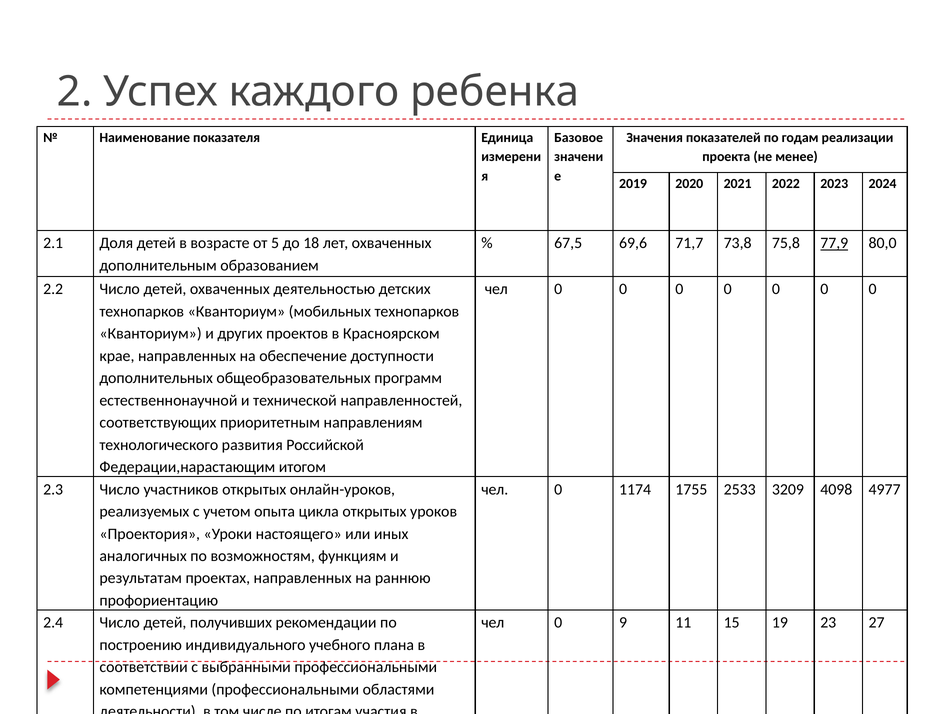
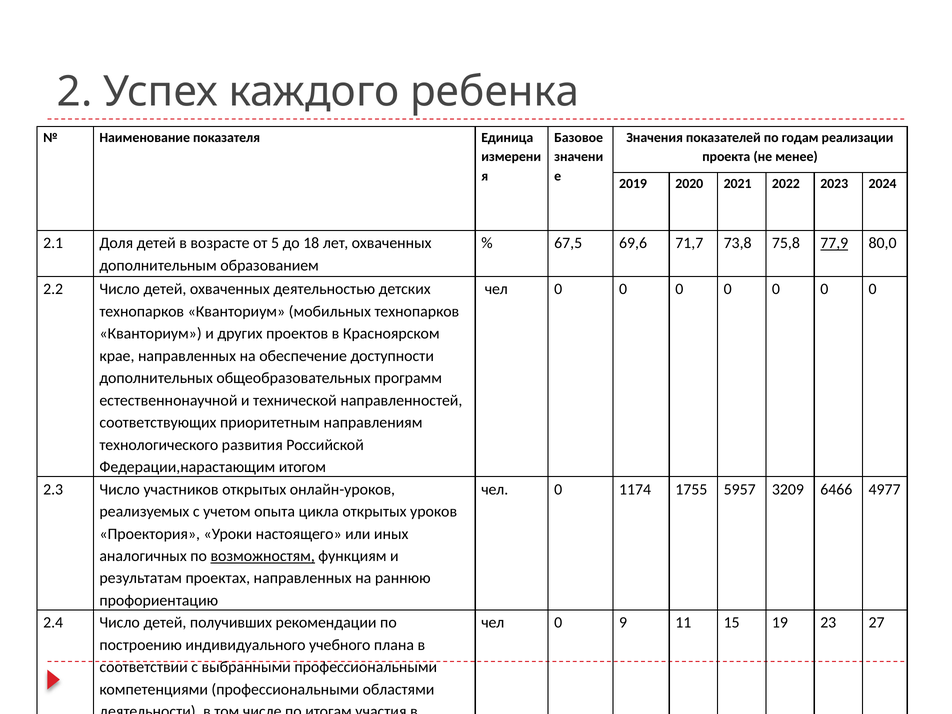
2533: 2533 -> 5957
4098: 4098 -> 6466
возможностям underline: none -> present
